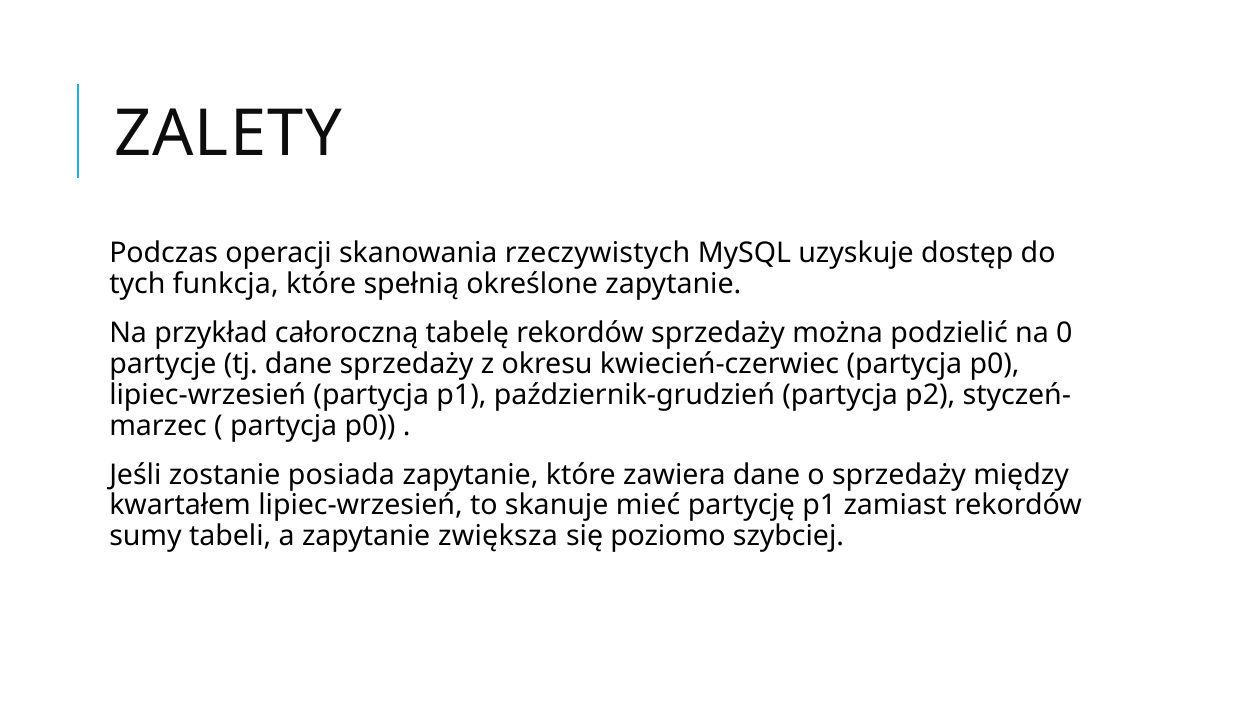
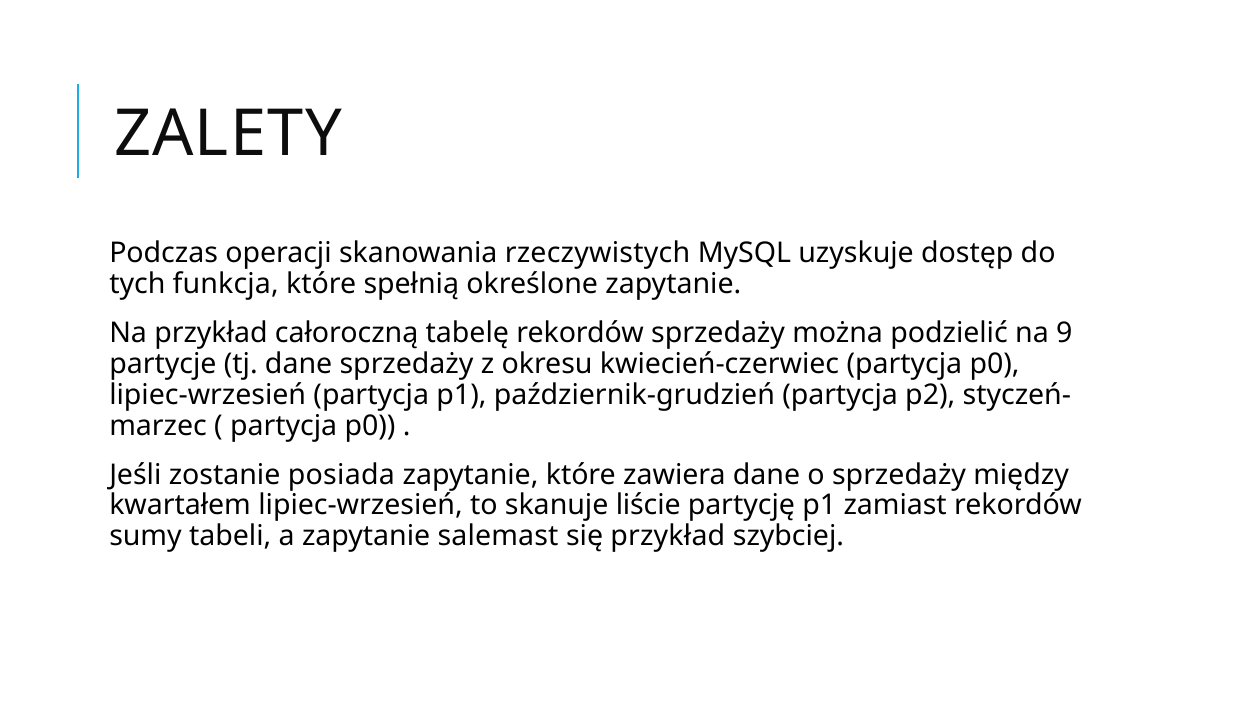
0: 0 -> 9
mieć: mieć -> liście
zwiększa: zwiększa -> salemast
się poziomo: poziomo -> przykład
